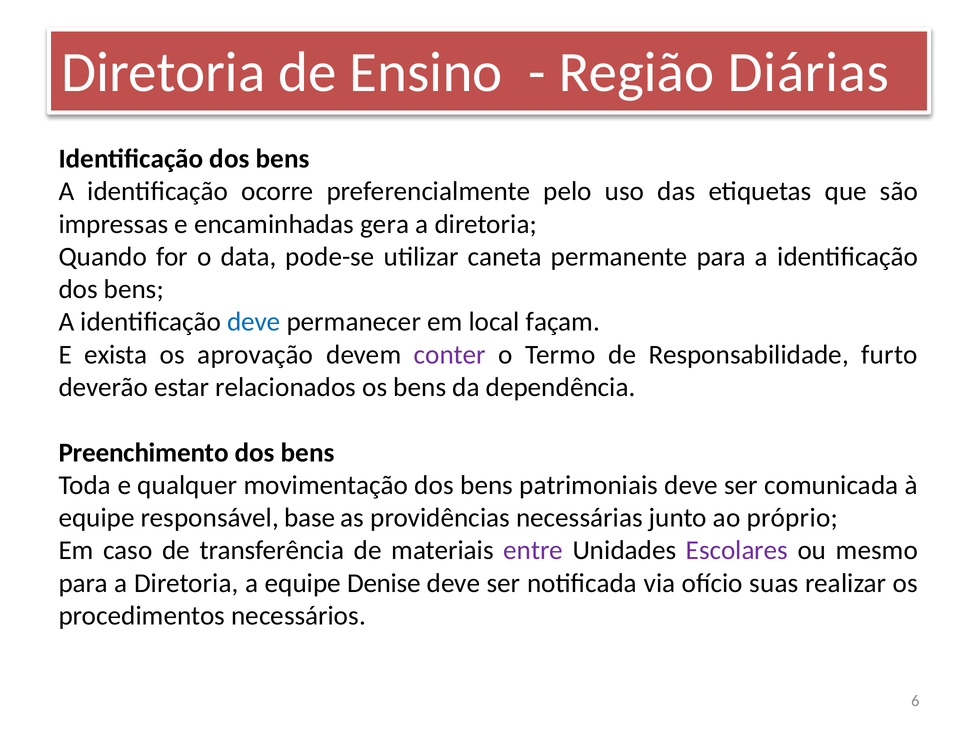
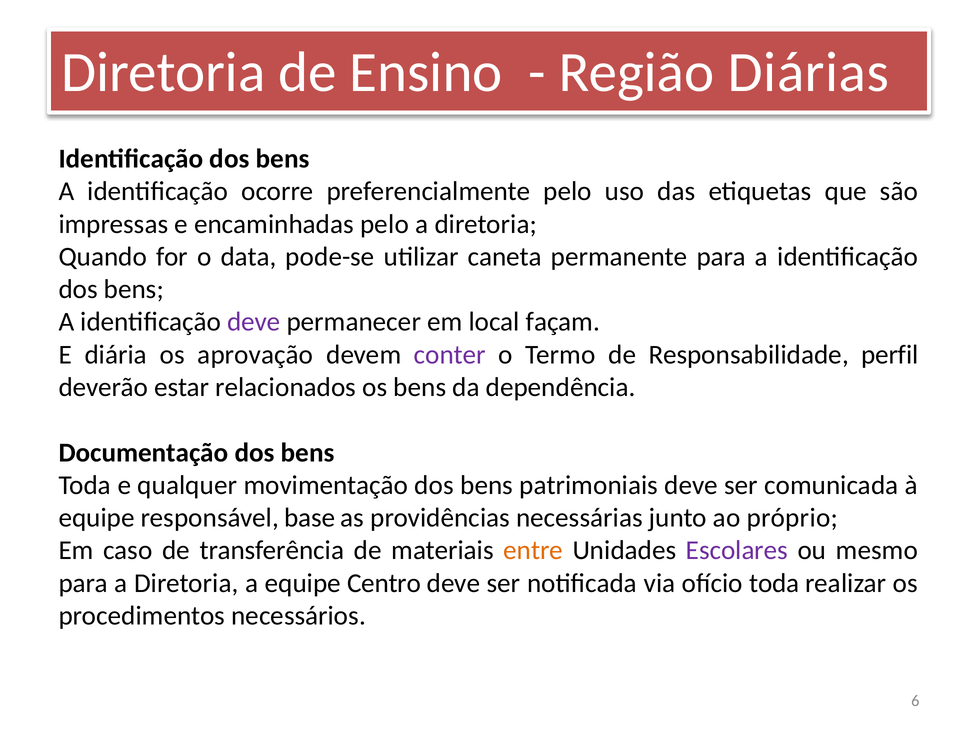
encaminhadas gera: gera -> pelo
deve at (254, 322) colour: blue -> purple
exista: exista -> diária
furto: furto -> perfil
Preenchimento: Preenchimento -> Documentação
entre colour: purple -> orange
Denise: Denise -> Centro
ofício suas: suas -> toda
